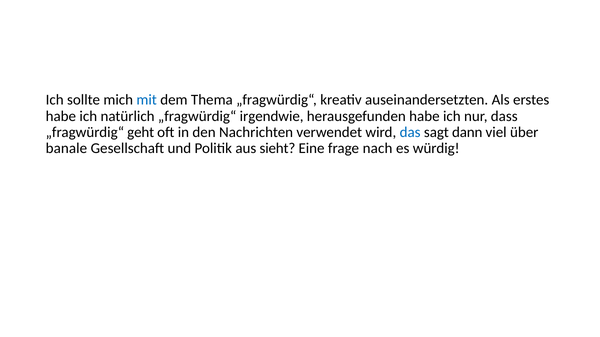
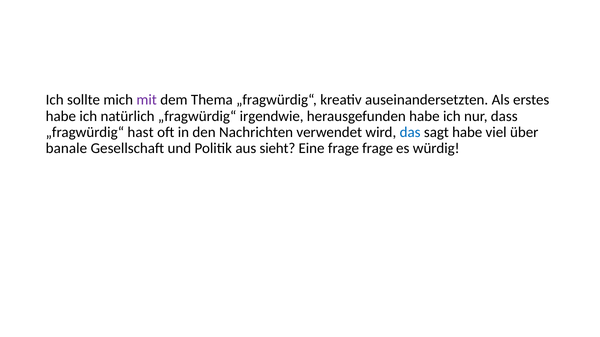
mit colour: blue -> purple
geht: geht -> hast
sagt dann: dann -> habe
frage nach: nach -> frage
